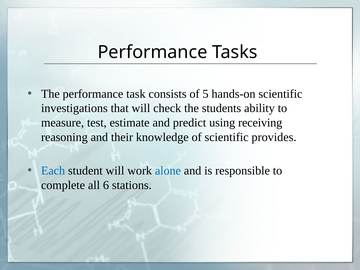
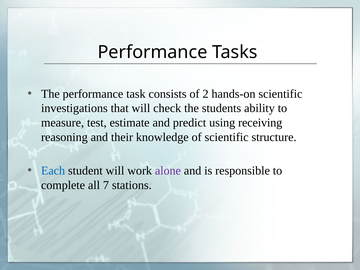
5: 5 -> 2
provides: provides -> structure
alone colour: blue -> purple
6: 6 -> 7
